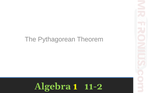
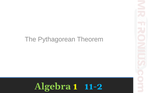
11-2 colour: light green -> light blue
